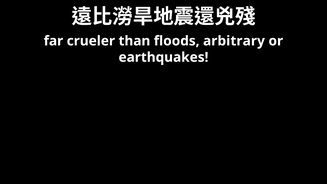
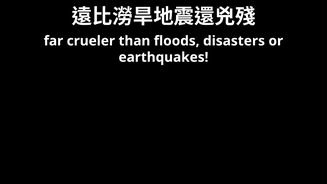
arbitrary: arbitrary -> disasters
